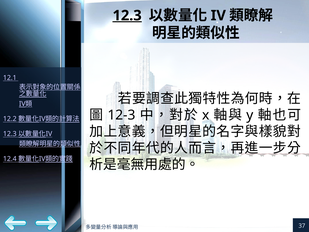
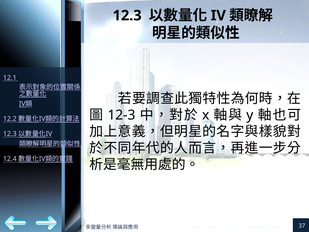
12.3 at (127, 16) underline: present -> none
